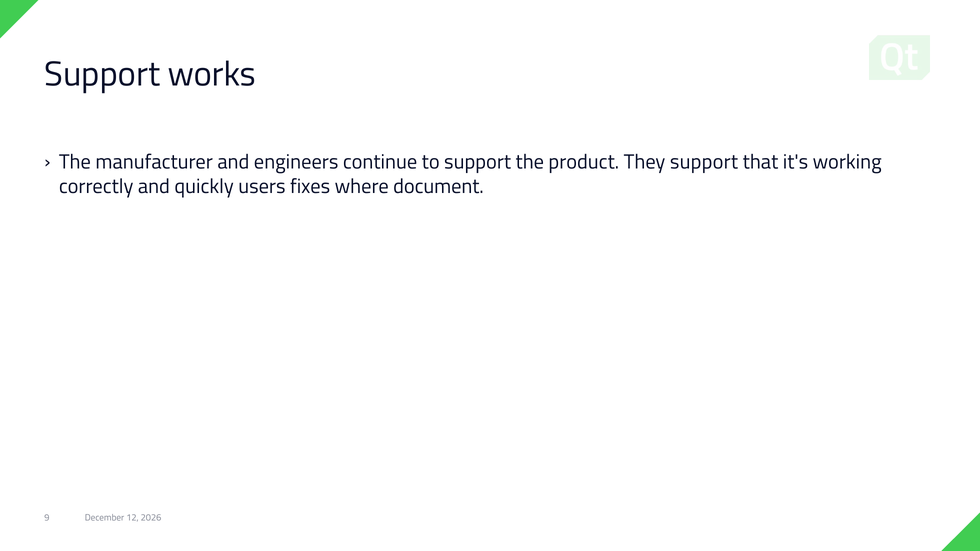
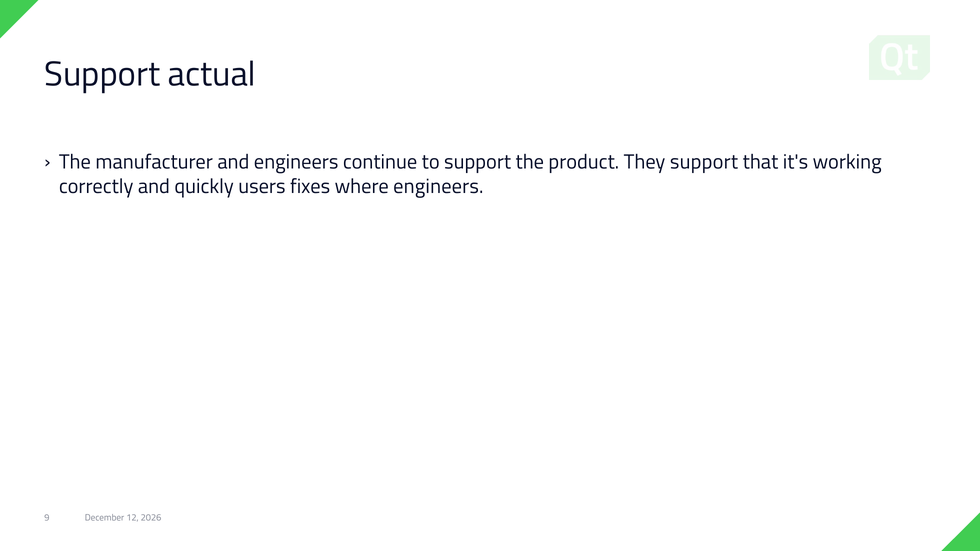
works: works -> actual
where document: document -> engineers
